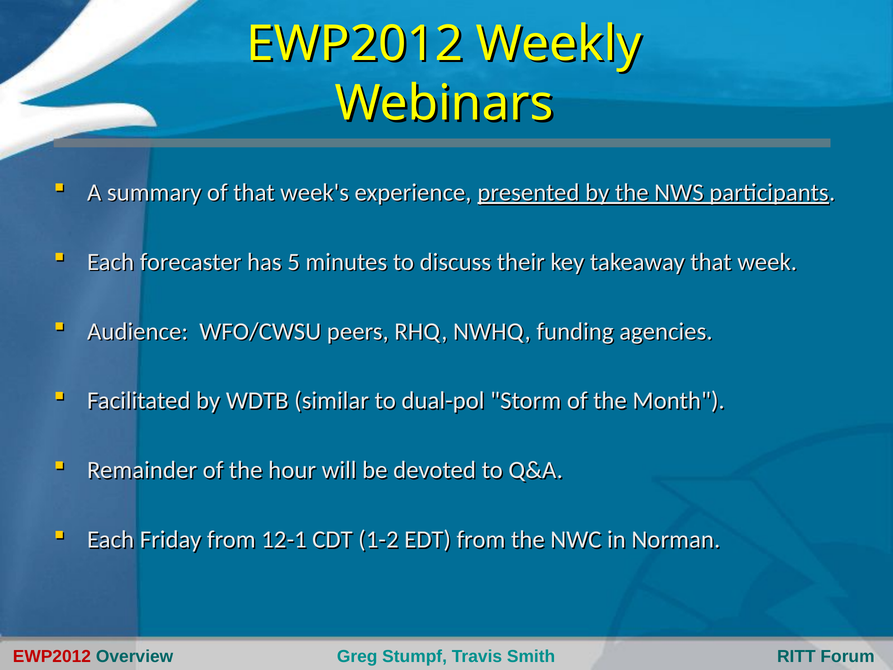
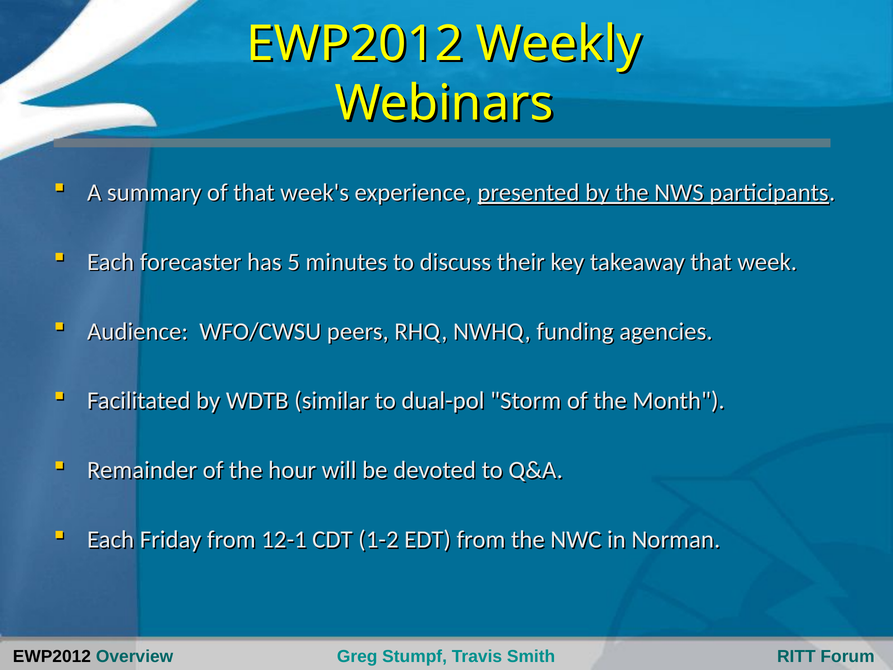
EWP2012 at (52, 656) colour: red -> black
